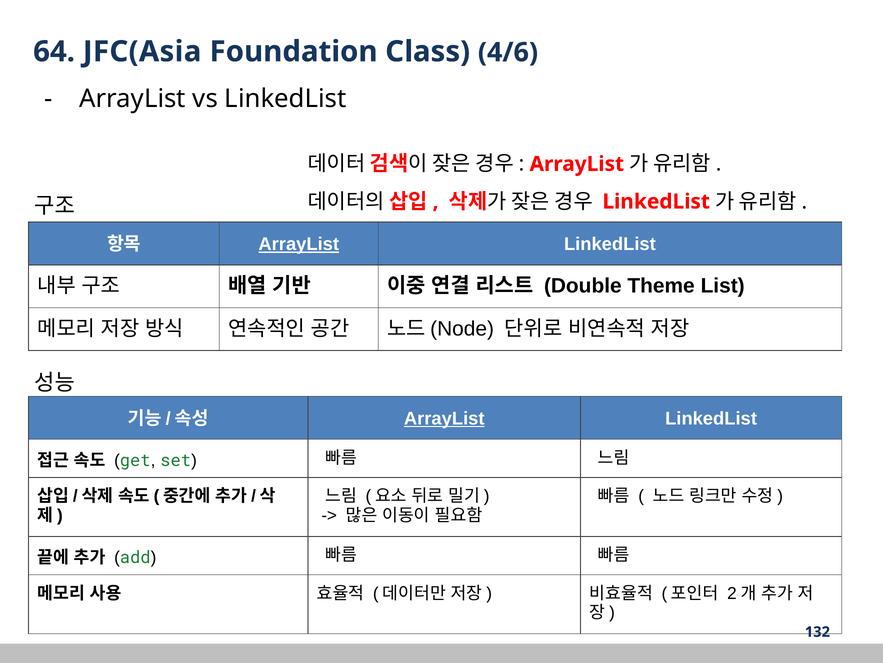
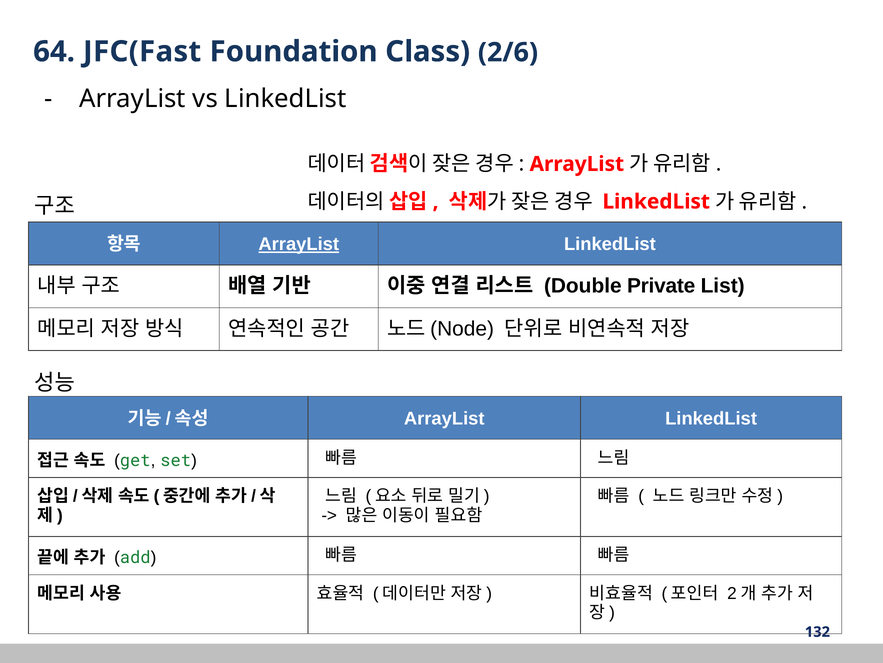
JFC(Asia: JFC(Asia -> JFC(Fast
4/6: 4/6 -> 2/6
Theme: Theme -> Private
ArrayList at (444, 418) underline: present -> none
